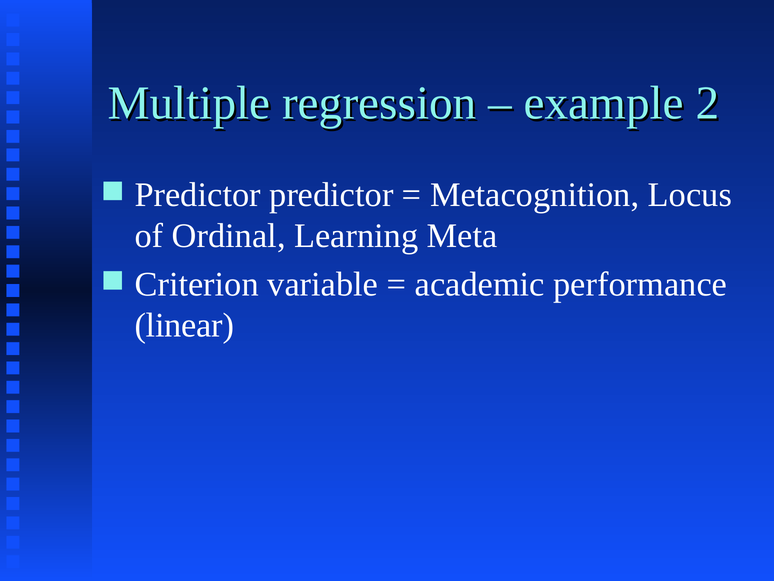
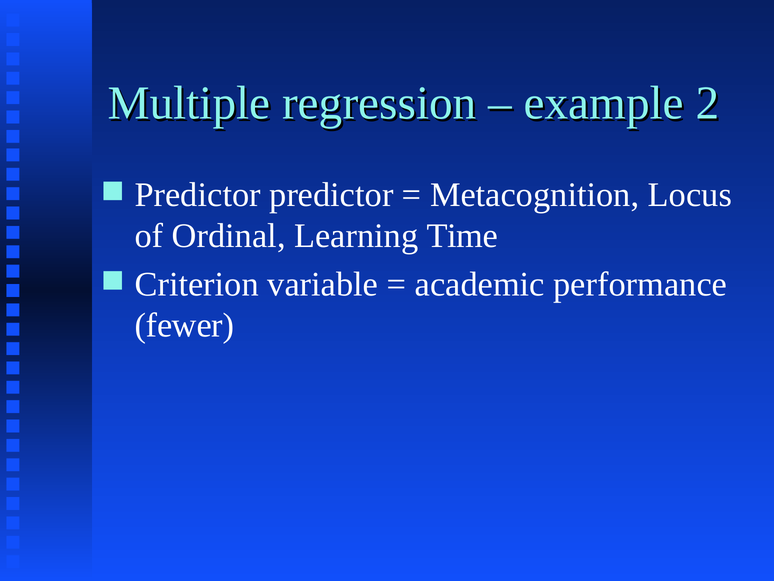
Meta: Meta -> Time
linear: linear -> fewer
